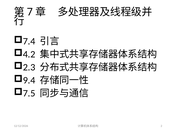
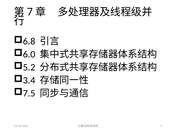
7.4: 7.4 -> 6.8
4.2: 4.2 -> 6.0
2.3: 2.3 -> 5.2
9.4: 9.4 -> 3.4
